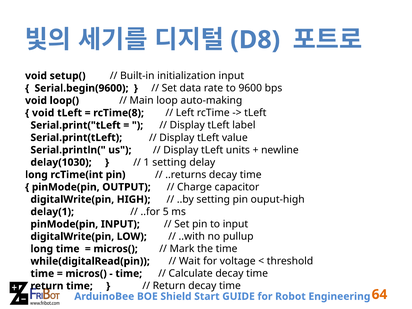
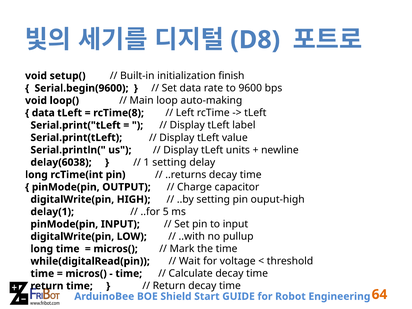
initialization input: input -> finish
void at (43, 113): void -> data
delay(1030: delay(1030 -> delay(6038
